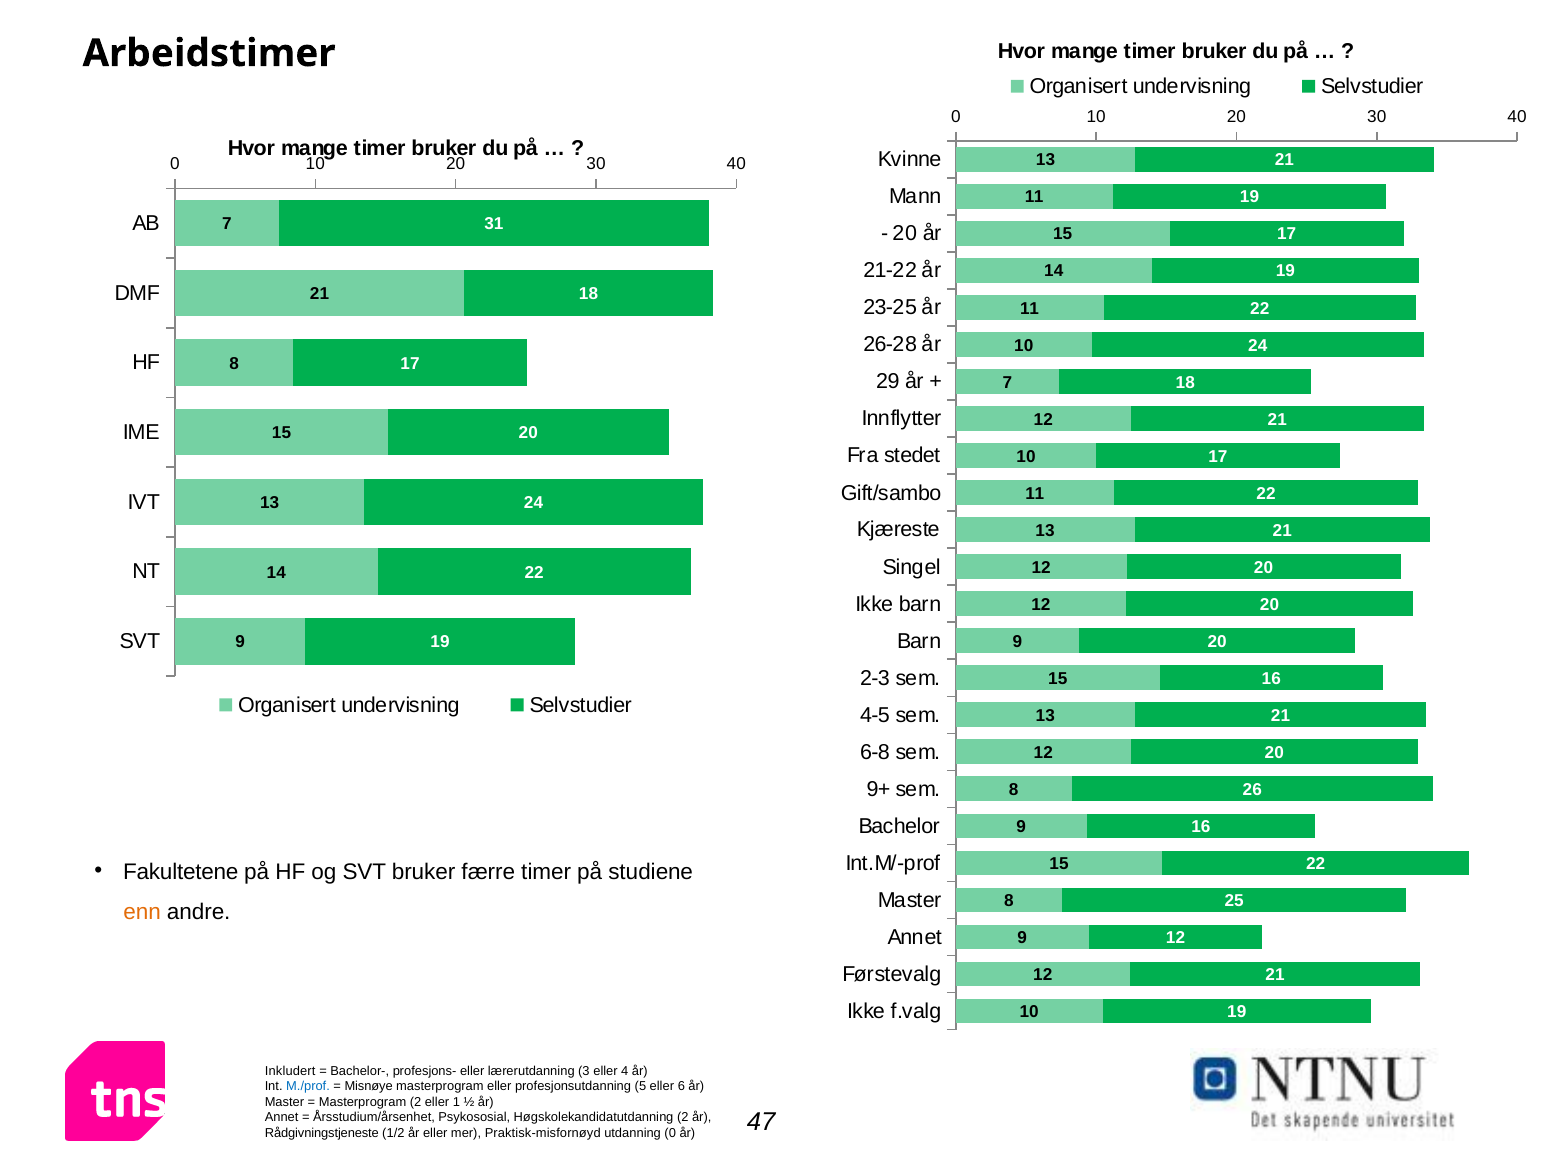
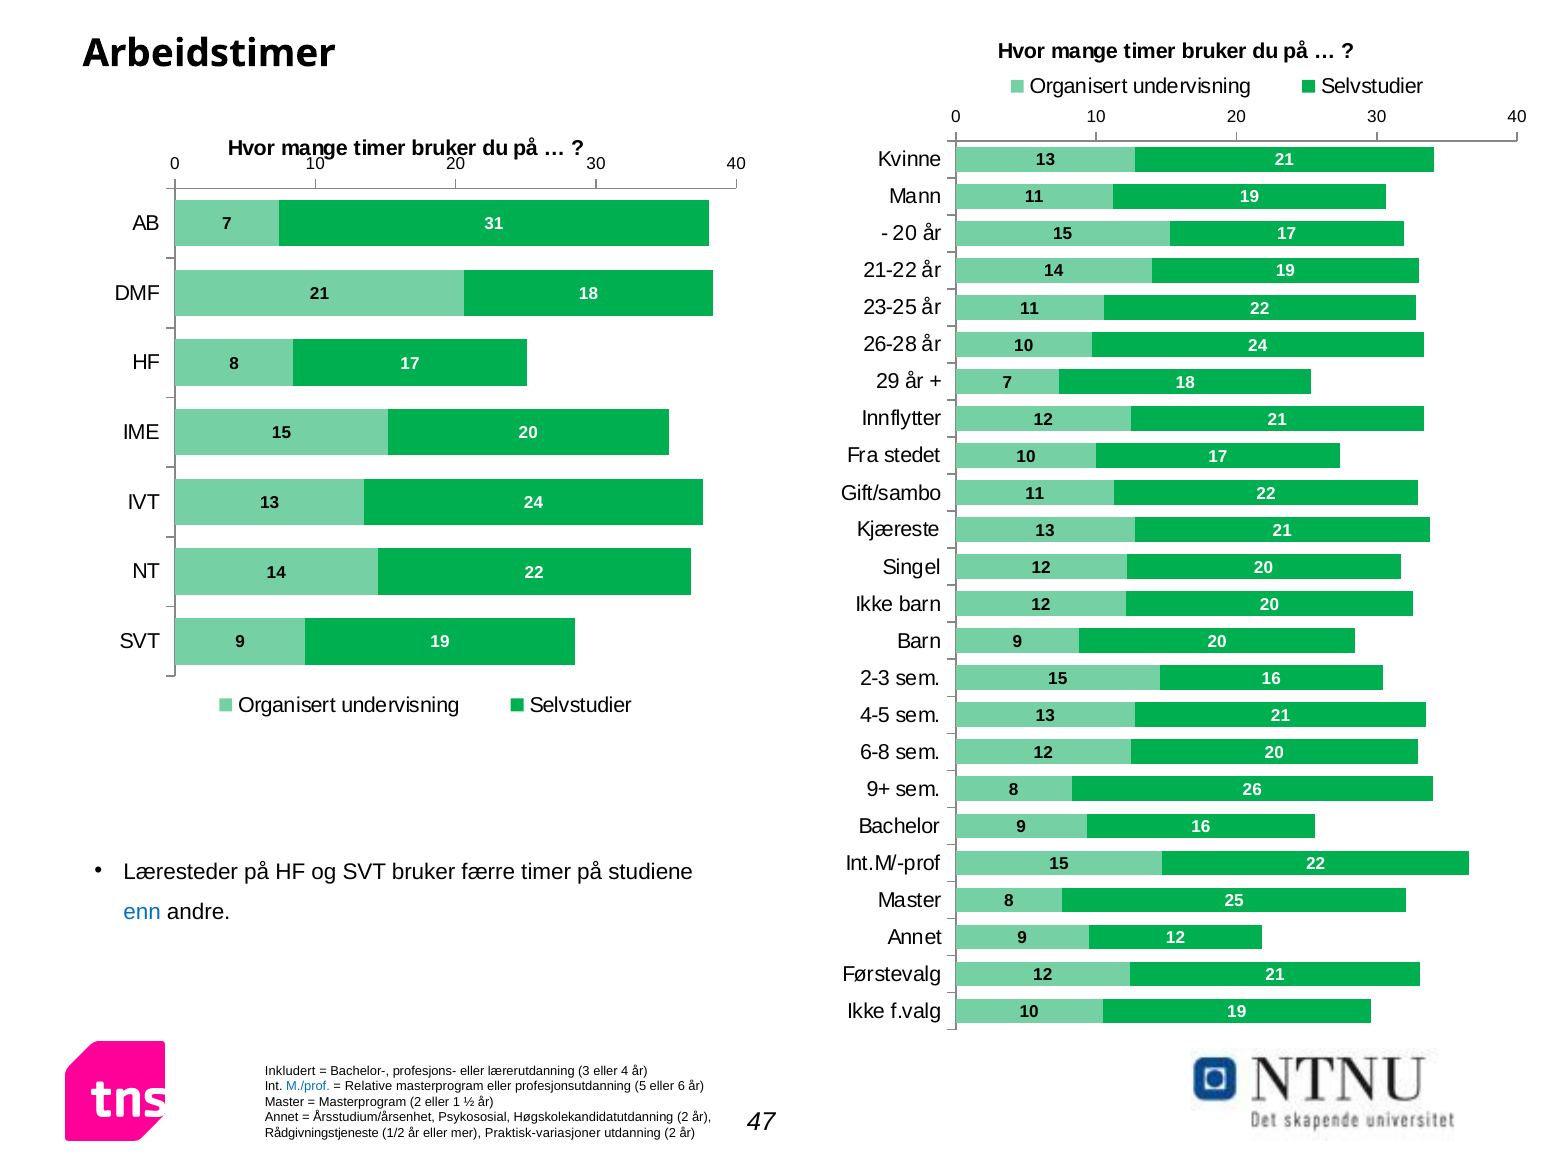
Fakultetene: Fakultetene -> Læresteder
enn colour: orange -> blue
Misnøye: Misnøye -> Relative
Praktisk-misfornøyd: Praktisk-misfornøyd -> Praktisk-variasjoner
utdanning 0: 0 -> 2
